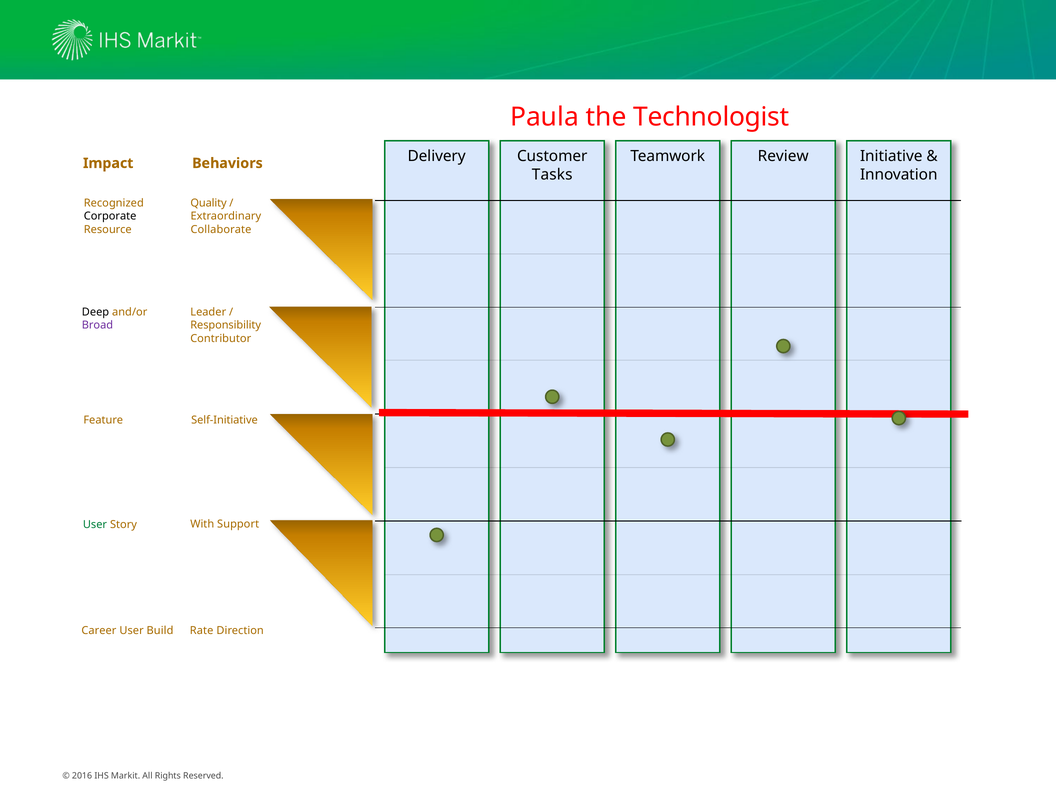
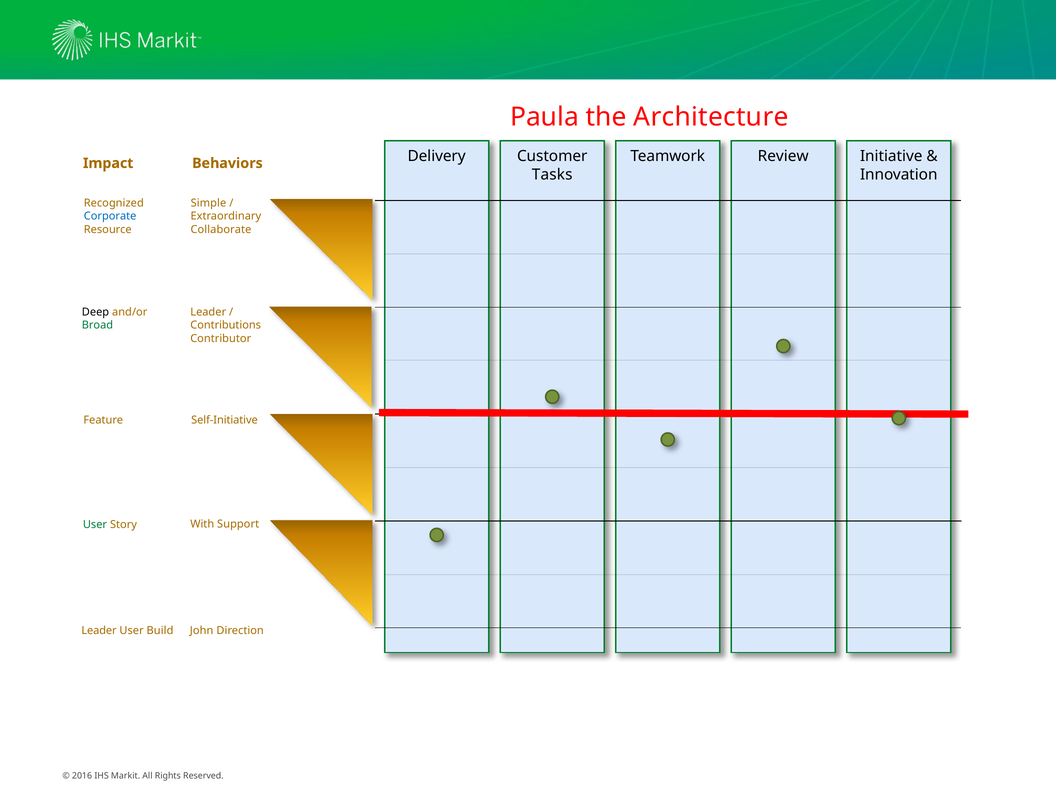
Technologist: Technologist -> Architecture
Quality: Quality -> Simple
Corporate colour: black -> blue
Broad colour: purple -> green
Responsibility: Responsibility -> Contributions
Career at (99, 631): Career -> Leader
Rate: Rate -> John
